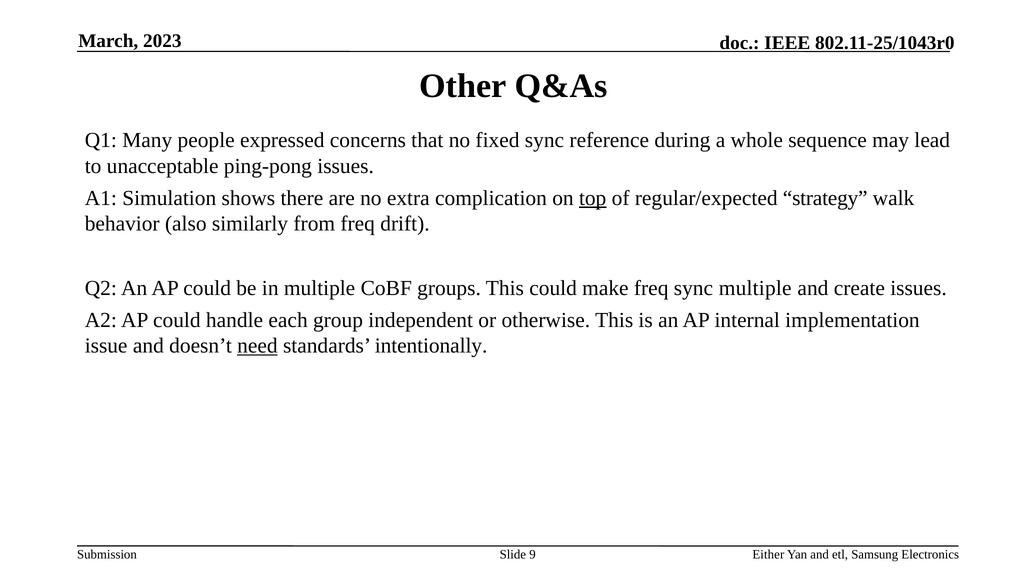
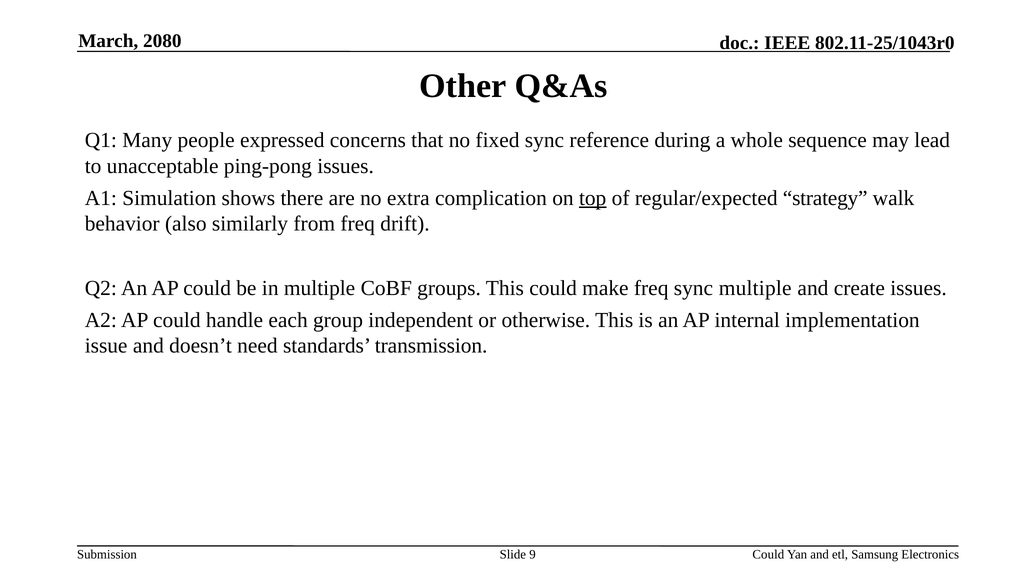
2023: 2023 -> 2080
need underline: present -> none
intentionally: intentionally -> transmission
Either at (768, 554): Either -> Could
